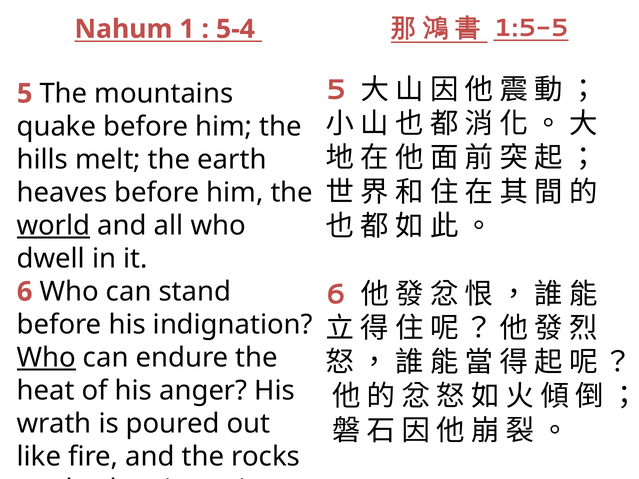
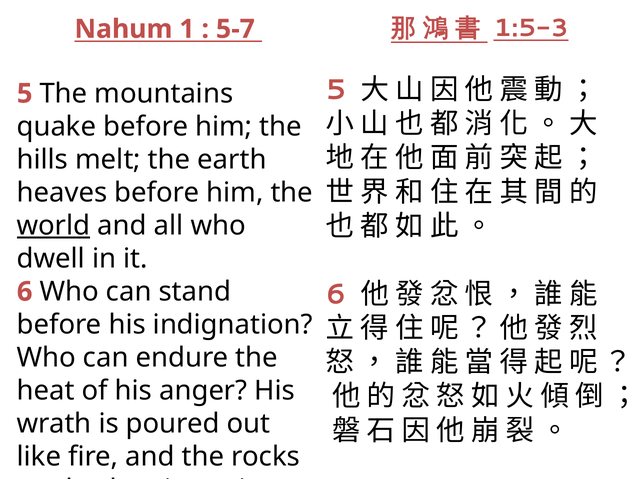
1:5-5: 1:5-5 -> 1:5-3
5-4: 5-4 -> 5-7
Who at (46, 358) underline: present -> none
